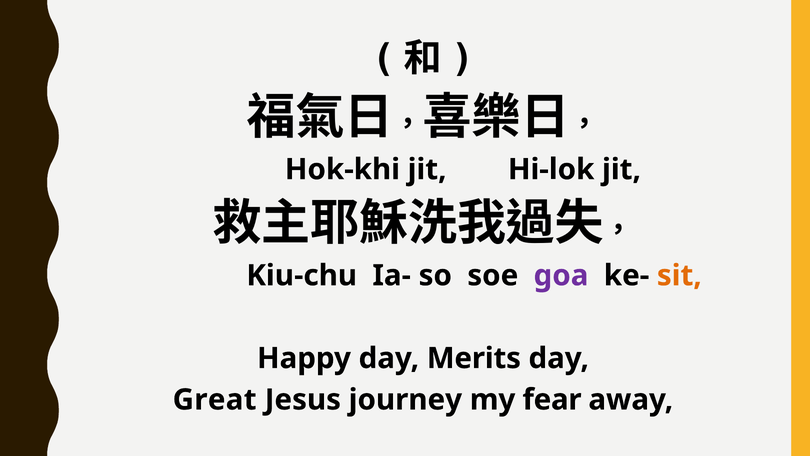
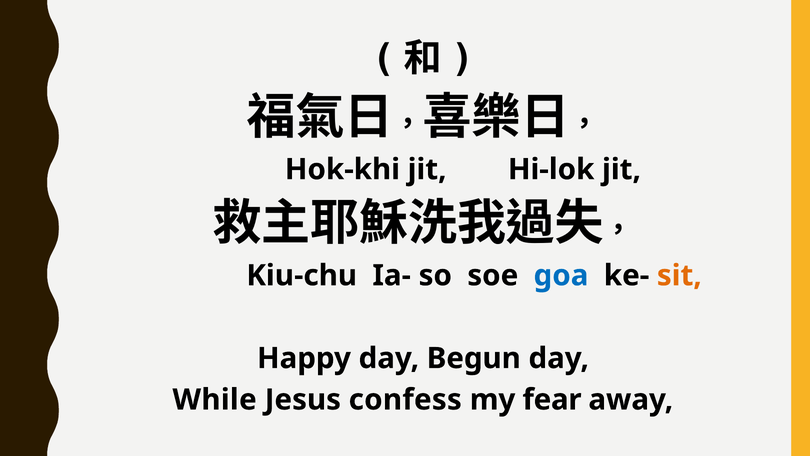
goa colour: purple -> blue
Merits: Merits -> Begun
Great: Great -> While
journey: journey -> confess
